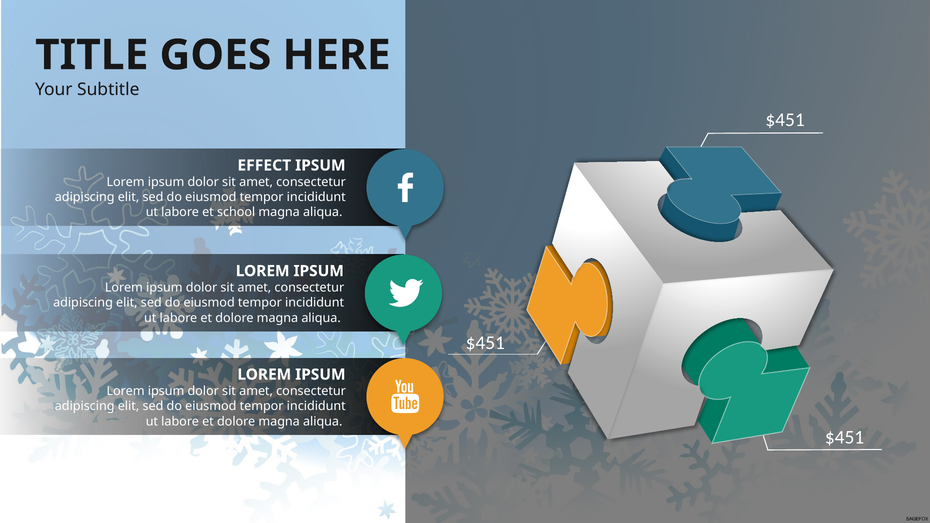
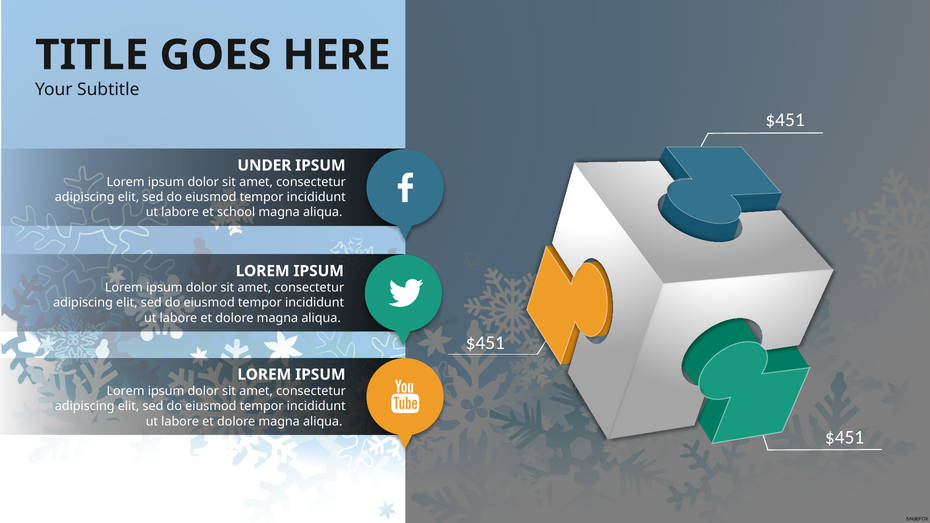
EFFECT: EFFECT -> UNDER
